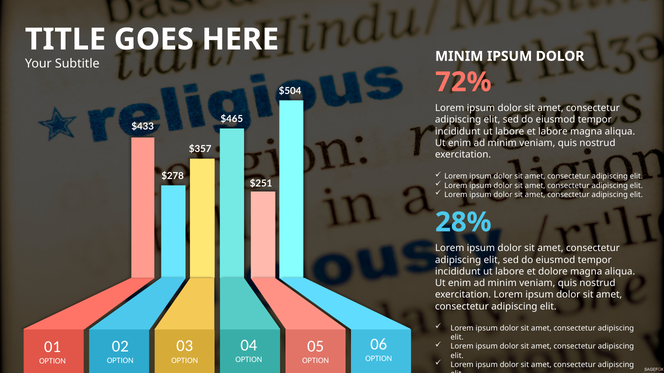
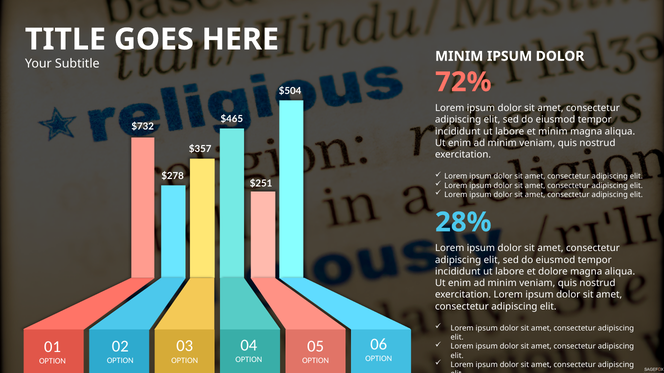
$433: $433 -> $732
et labore: labore -> minim
